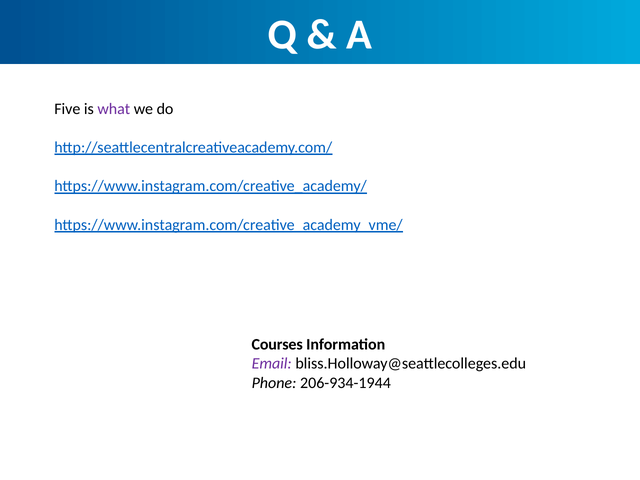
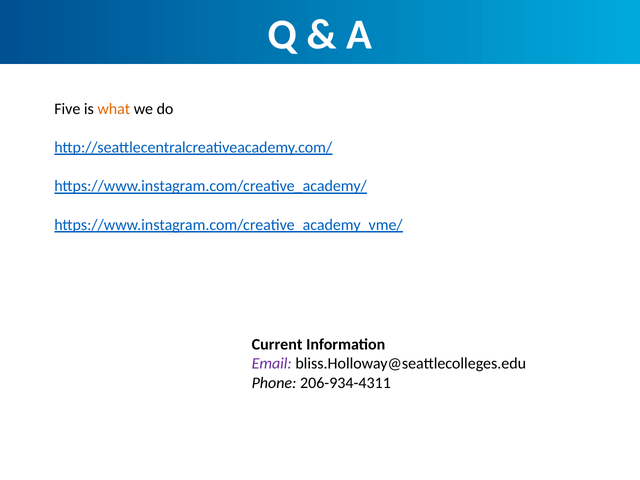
what colour: purple -> orange
Courses: Courses -> Current
206-934-1944: 206-934-1944 -> 206-934-4311
